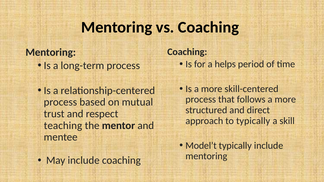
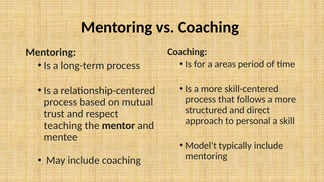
helps: helps -> areas
to typically: typically -> personal
